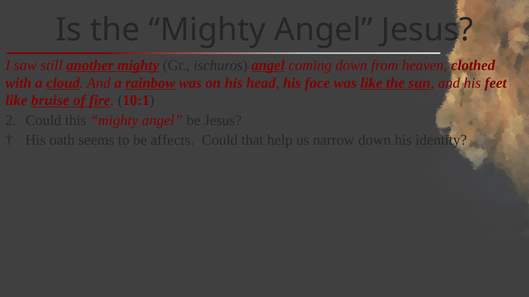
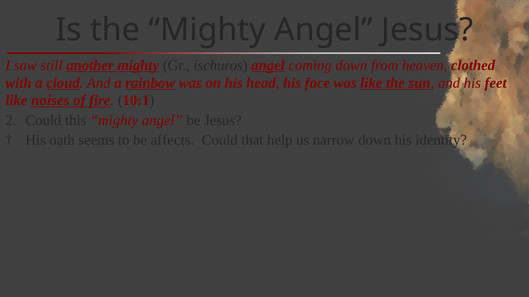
bruise: bruise -> noises
